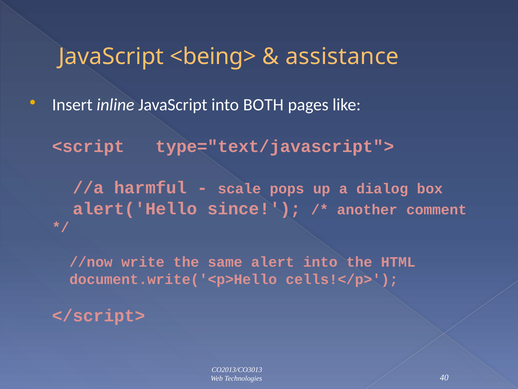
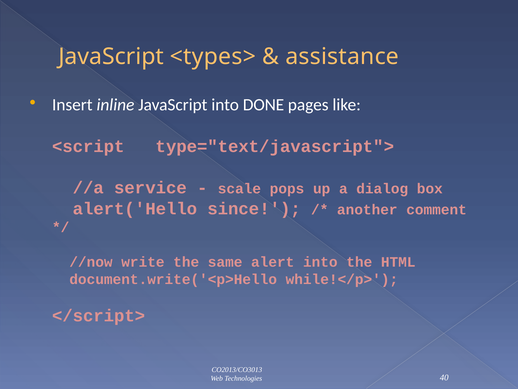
<being>: <being> -> <types>
BOTH: BOTH -> DONE
harmful: harmful -> service
cells!</p>: cells!</p> -> while!</p>
